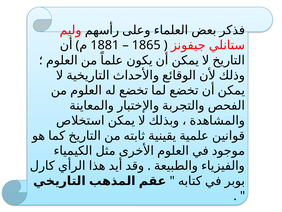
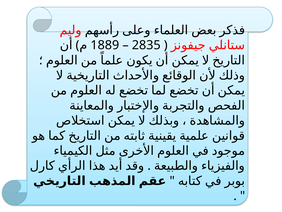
1881: 1881 -> 1889
1865: 1865 -> 2835
